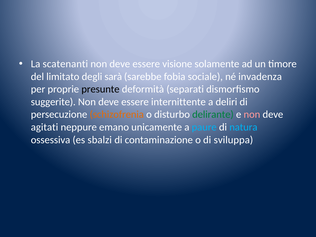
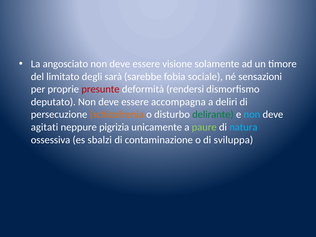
scatenanti: scatenanti -> angosciato
invadenza: invadenza -> sensazioni
presunte colour: black -> red
separati: separati -> rendersi
suggerite: suggerite -> deputato
internittente: internittente -> accompagna
non at (252, 114) colour: pink -> light blue
emano: emano -> pigrizia
paure colour: light blue -> light green
